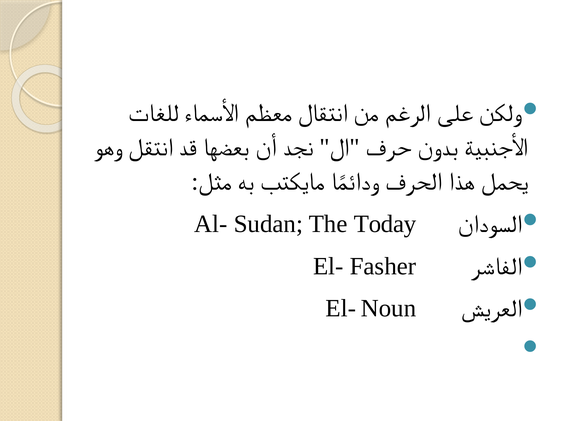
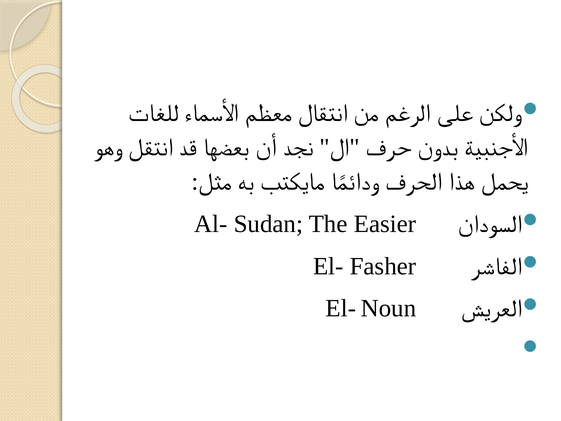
Today: Today -> Easier
